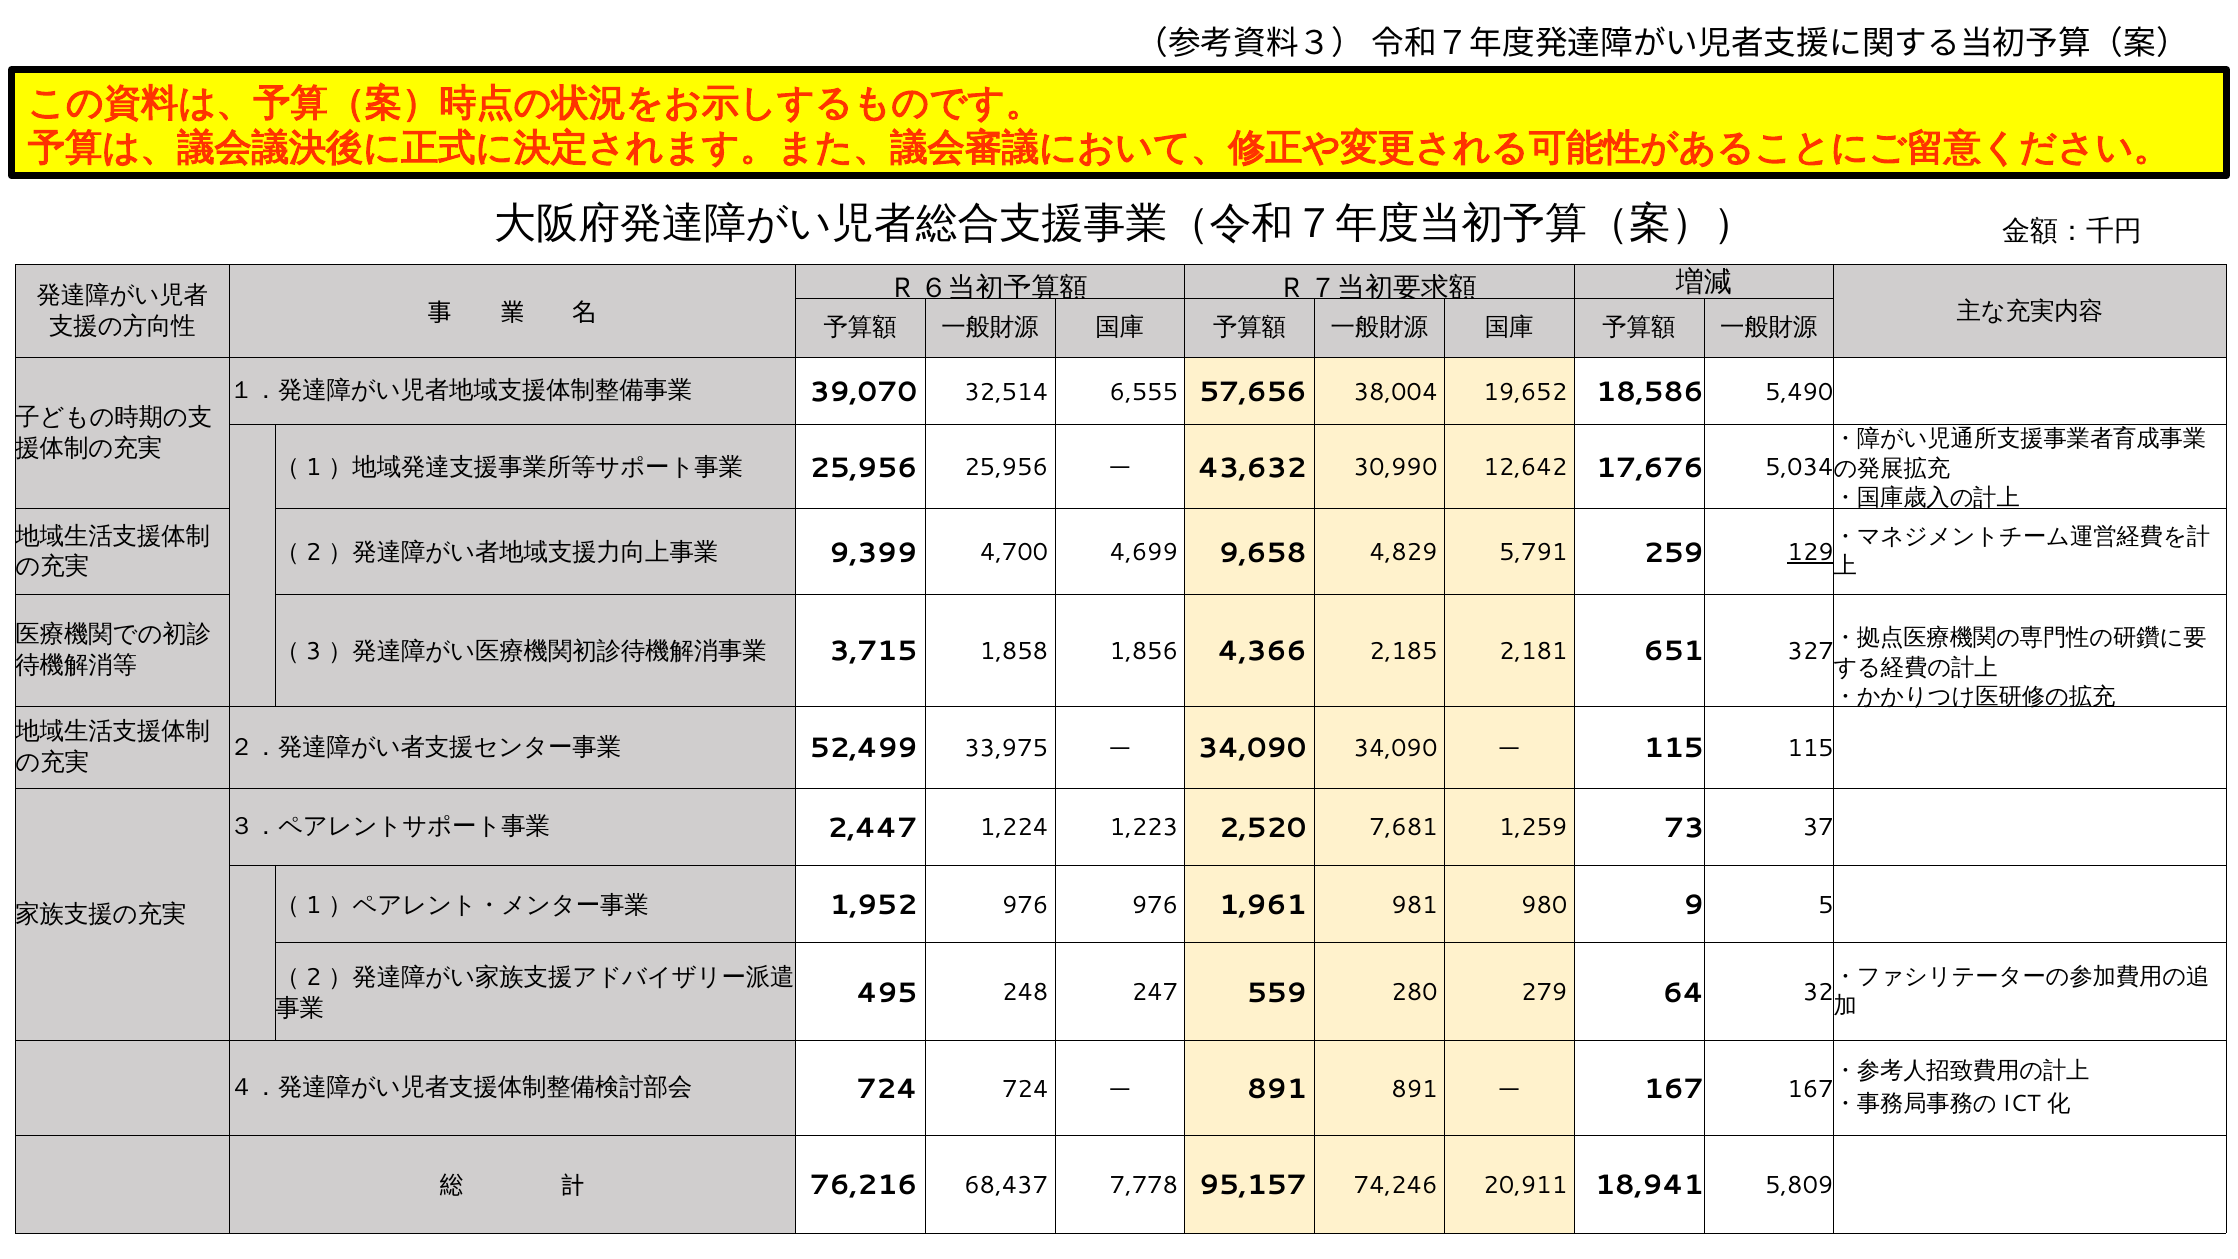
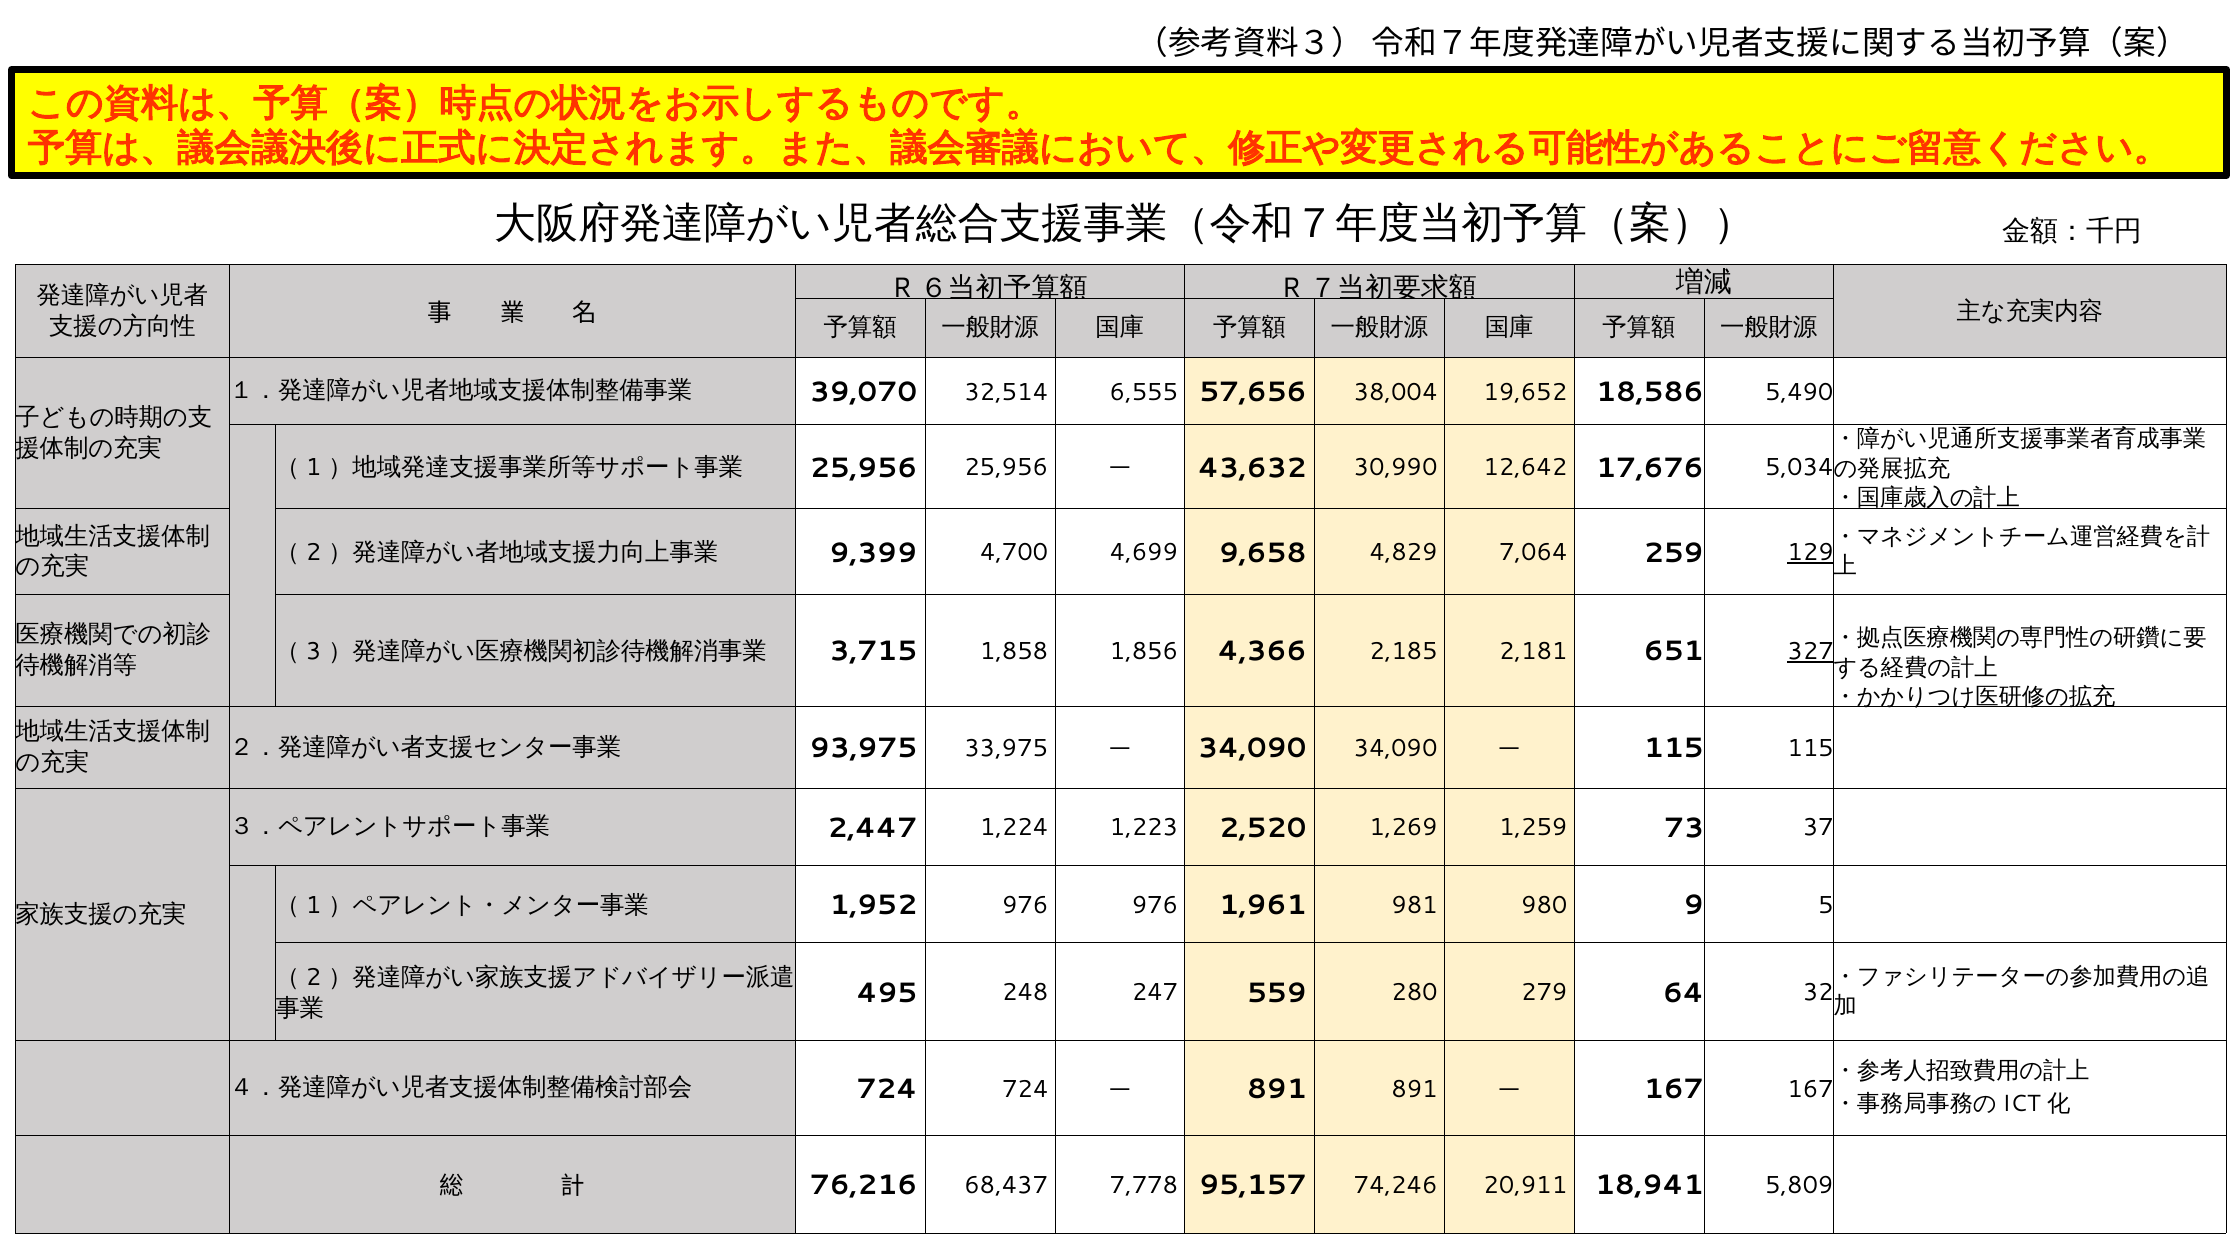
5,791: 5,791 -> 7,064
327 underline: none -> present
52,499: 52,499 -> 93,975
7,681: 7,681 -> 1,269
